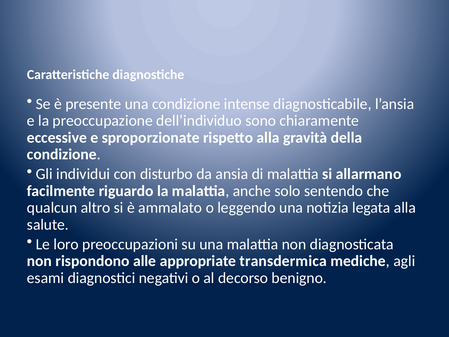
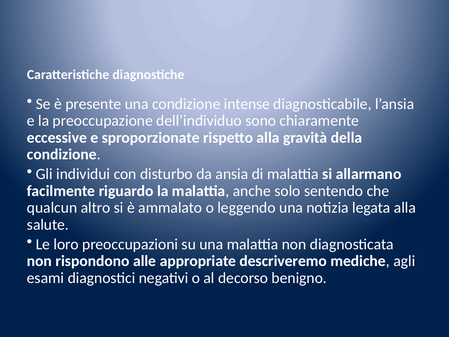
transdermica: transdermica -> descriveremo
